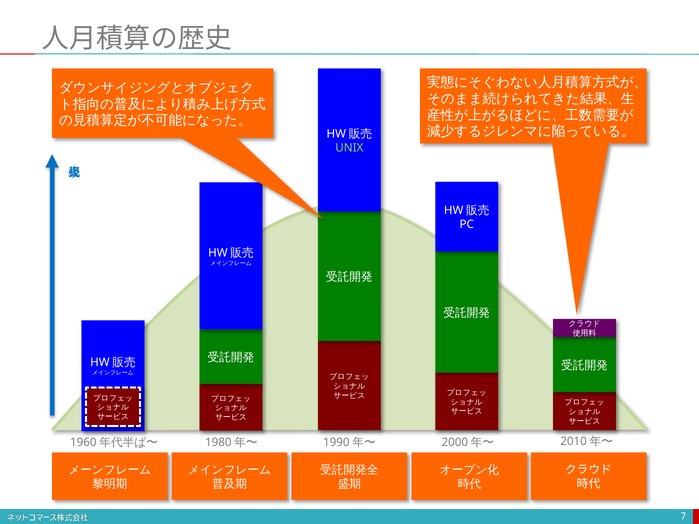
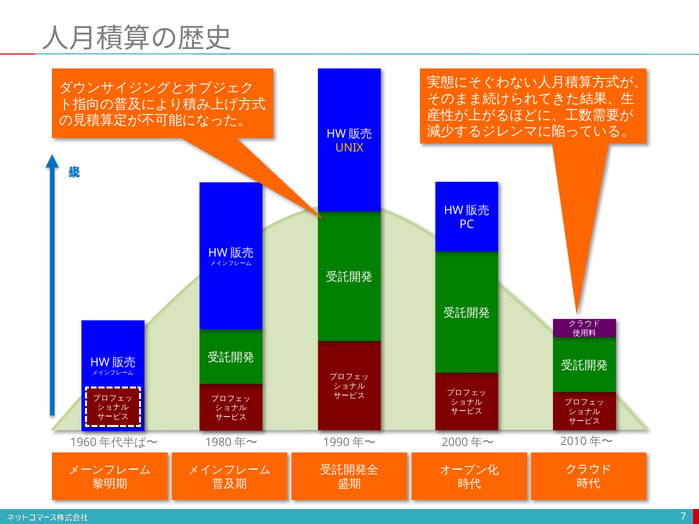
UNIX colour: light green -> yellow
